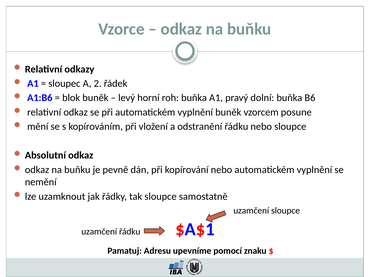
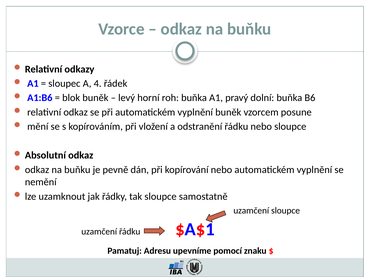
2: 2 -> 4
